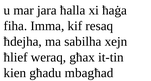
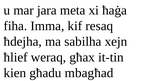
ħalla: ħalla -> meta
